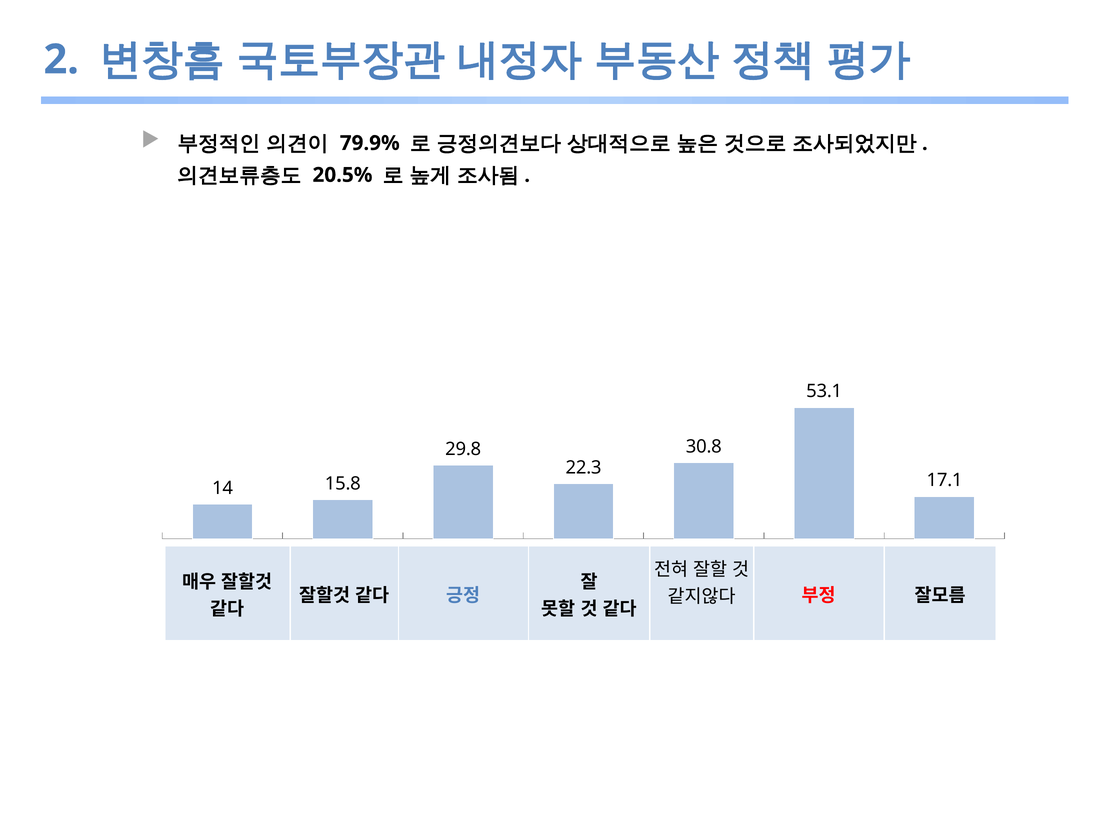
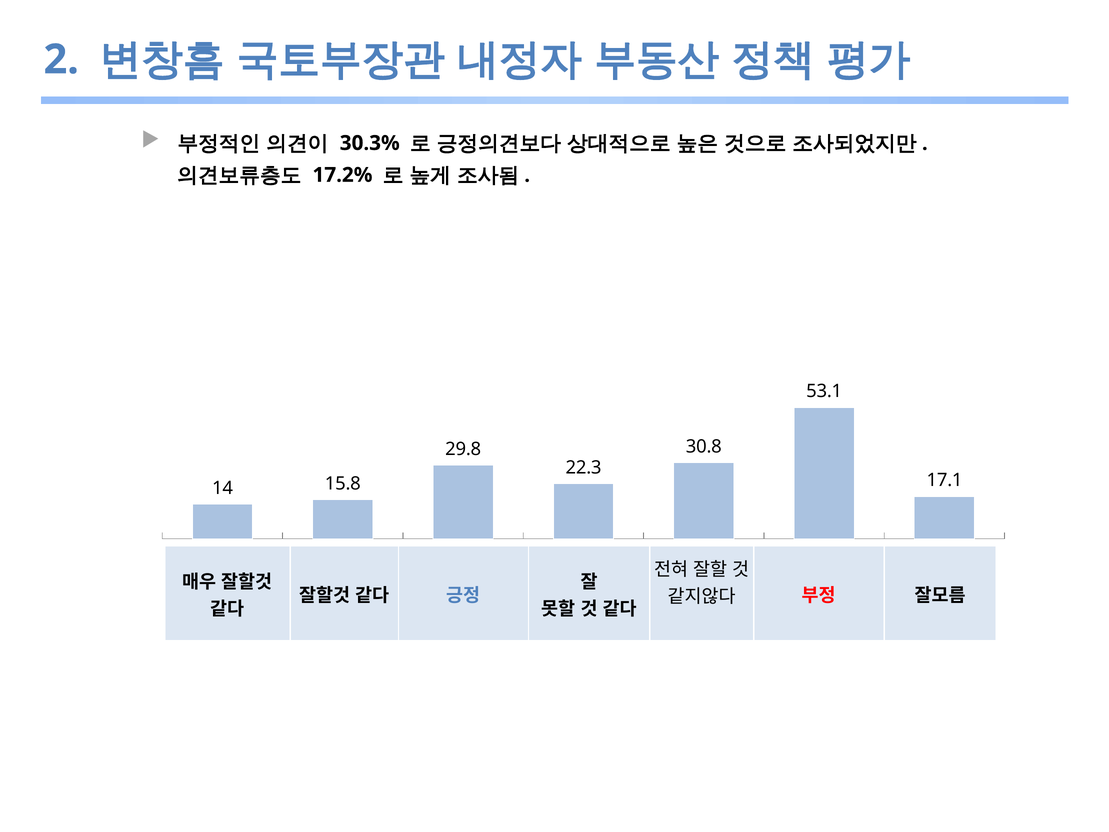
79.9%: 79.9% -> 30.3%
20.5%: 20.5% -> 17.2%
